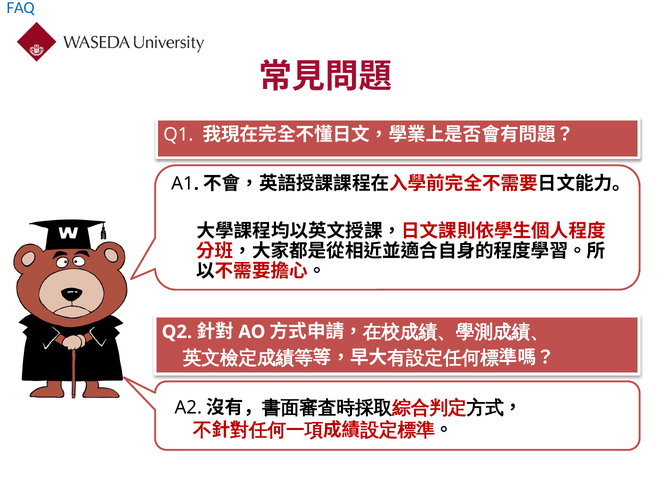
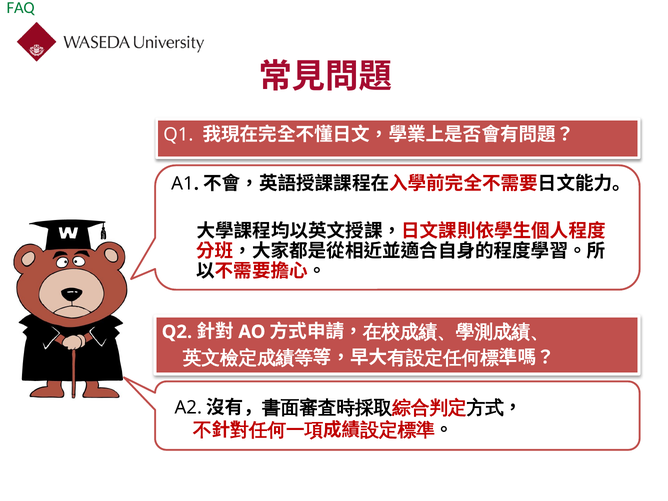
FAQ colour: blue -> green
